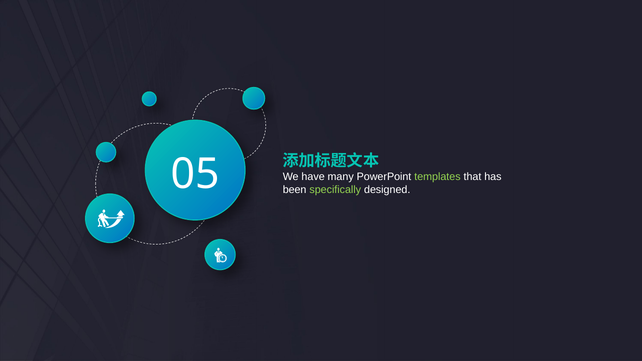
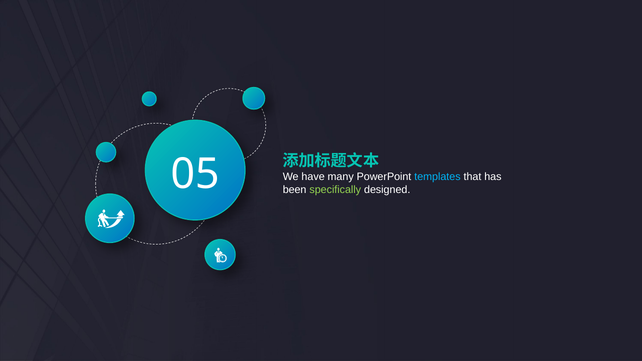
templates colour: light green -> light blue
